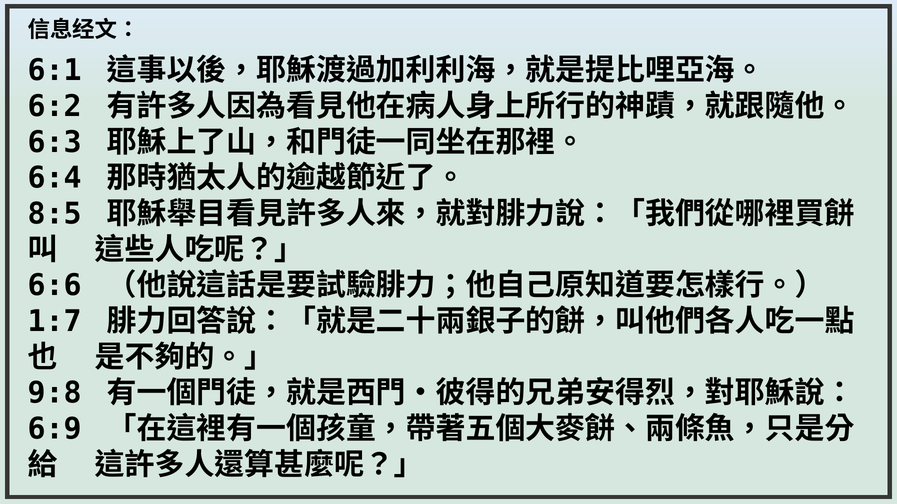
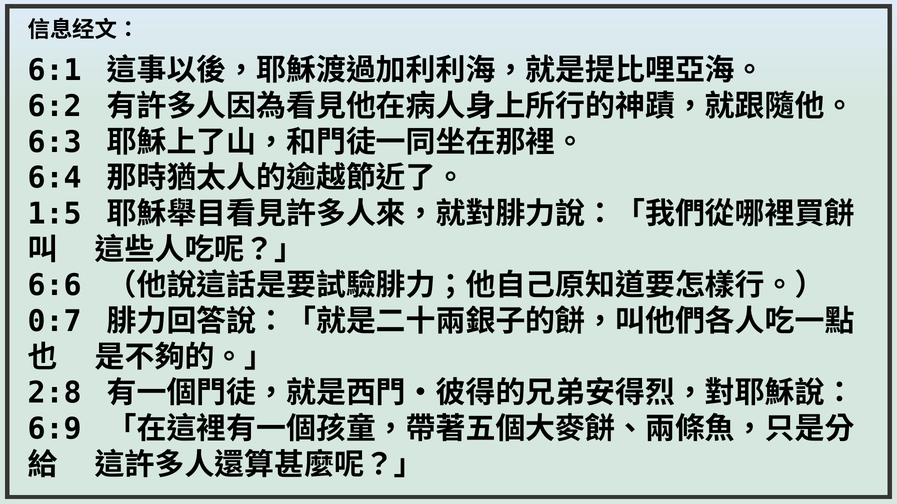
8:5: 8:5 -> 1:5
1:7: 1:7 -> 0:7
9:8: 9:8 -> 2:8
